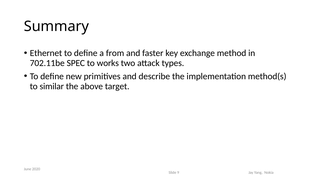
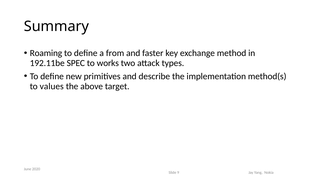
Ethernet: Ethernet -> Roaming
702.11be: 702.11be -> 192.11be
similar: similar -> values
